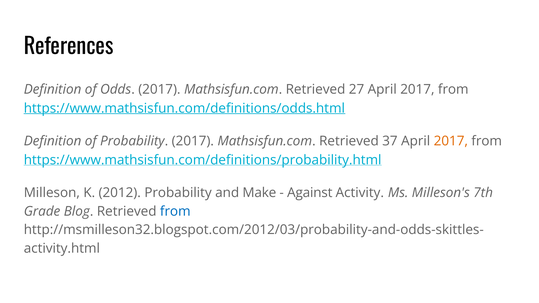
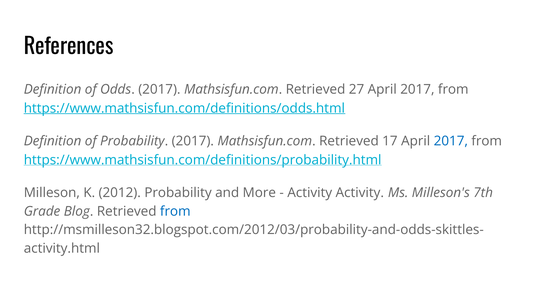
37: 37 -> 17
2017 at (451, 141) colour: orange -> blue
Make: Make -> More
Against at (310, 193): Against -> Activity
